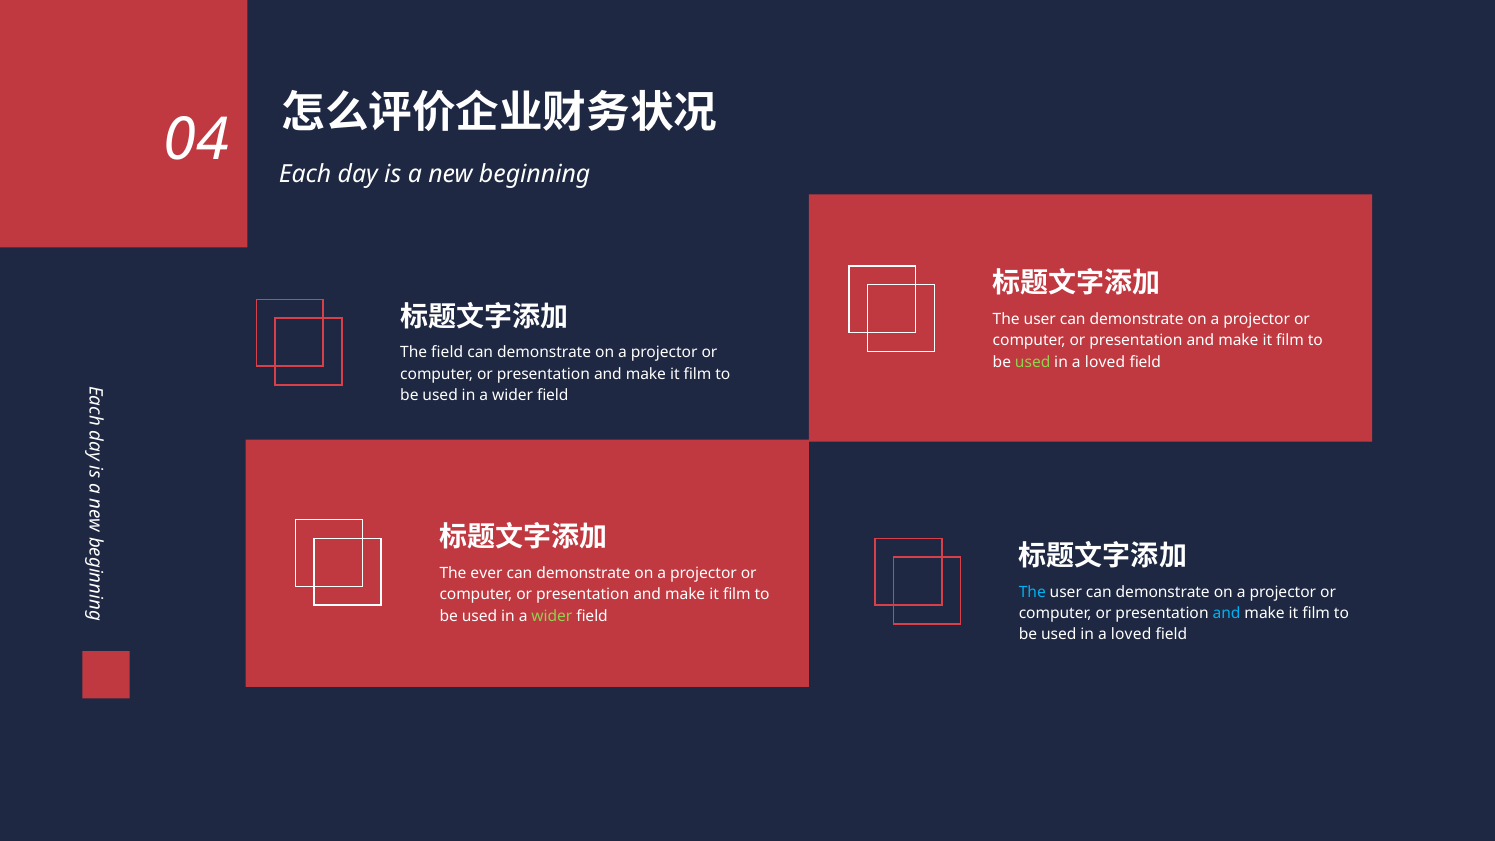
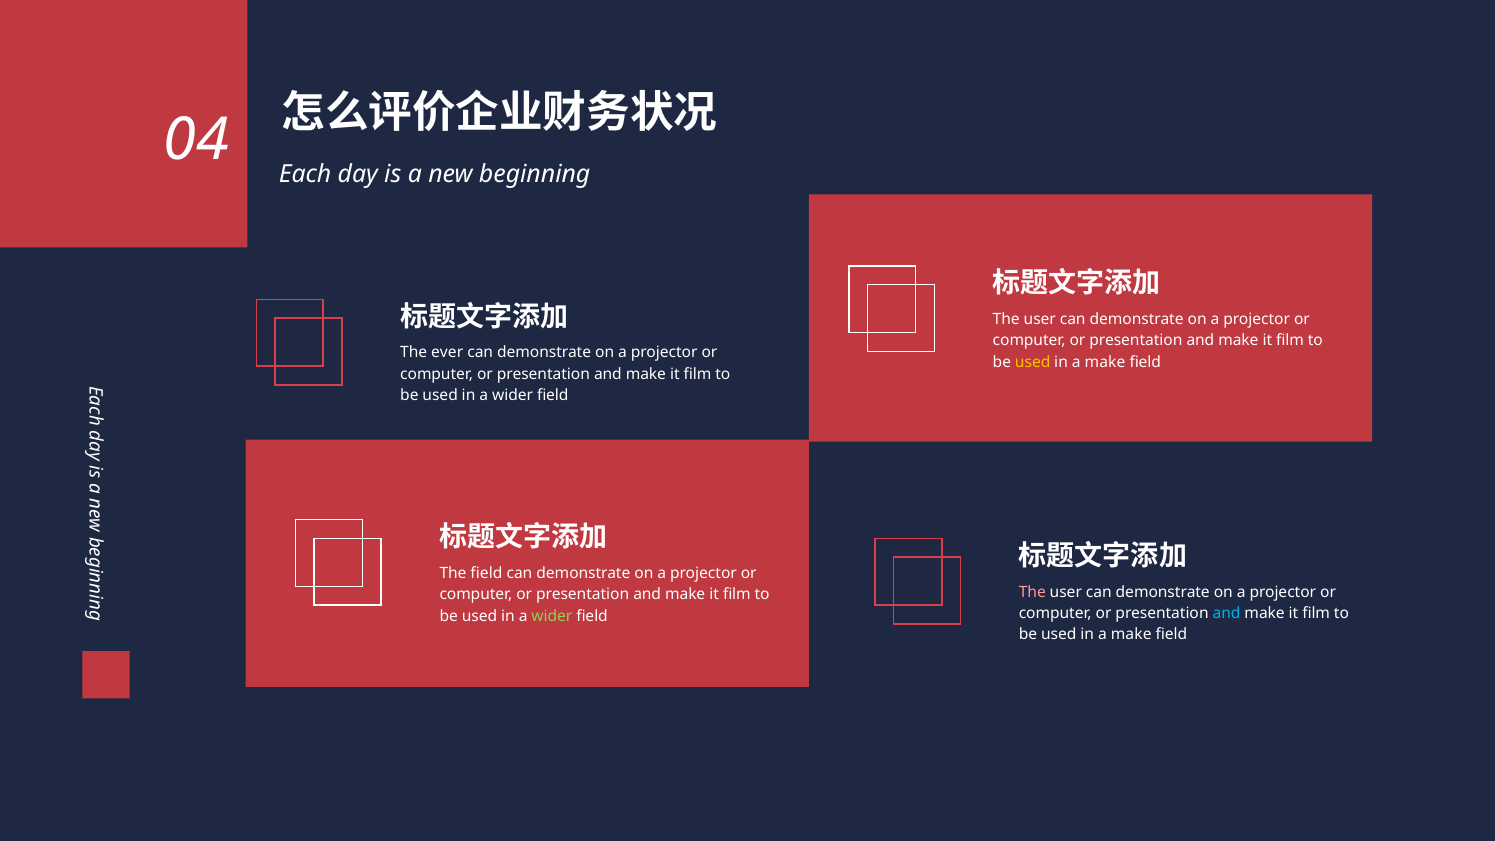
The field: field -> ever
used at (1033, 362) colour: light green -> yellow
loved at (1105, 362): loved -> make
The ever: ever -> field
The at (1032, 592) colour: light blue -> pink
loved at (1131, 635): loved -> make
